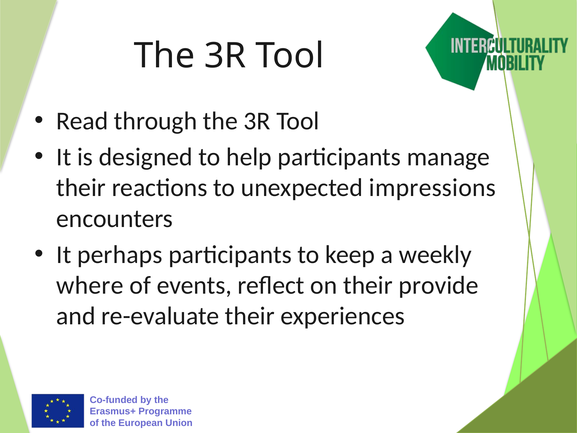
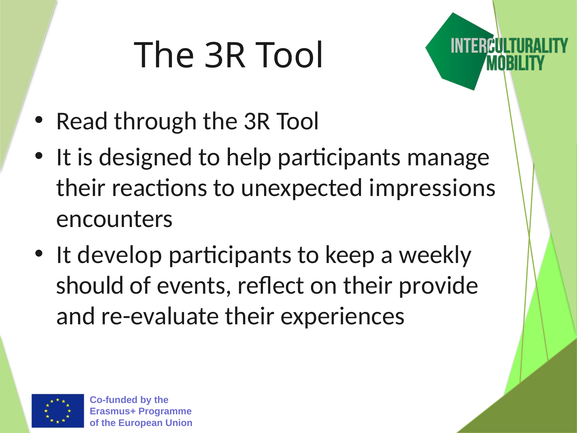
perhaps: perhaps -> develop
where: where -> should
